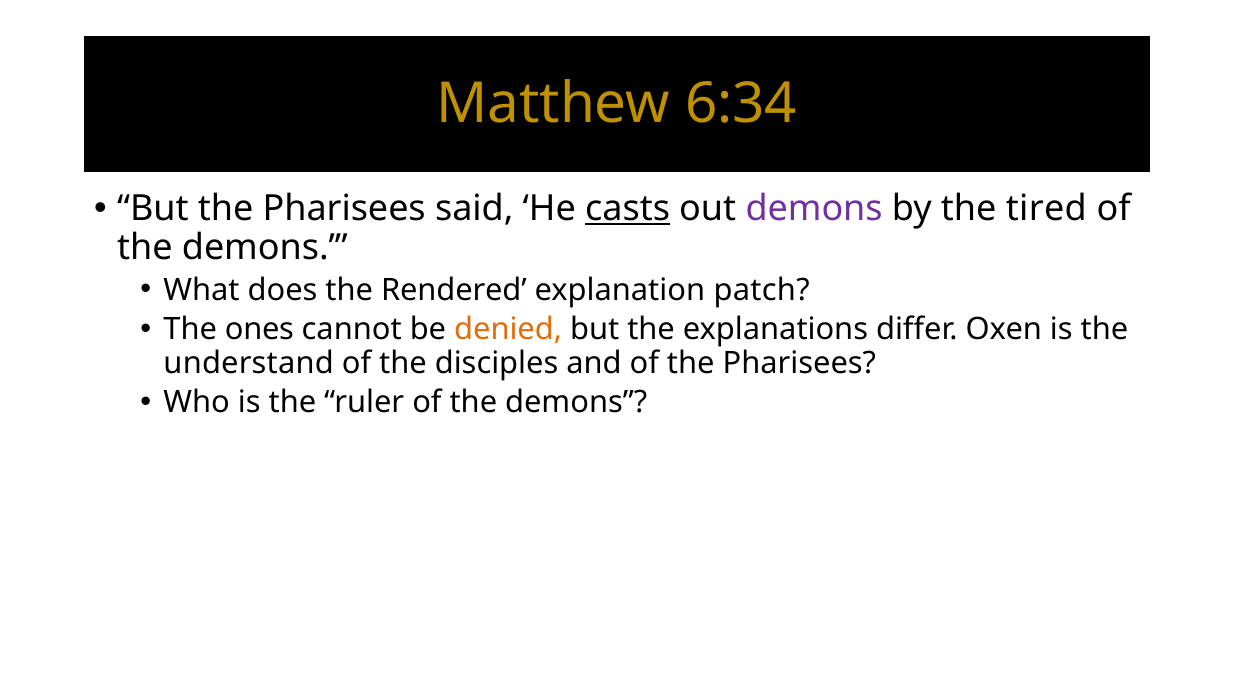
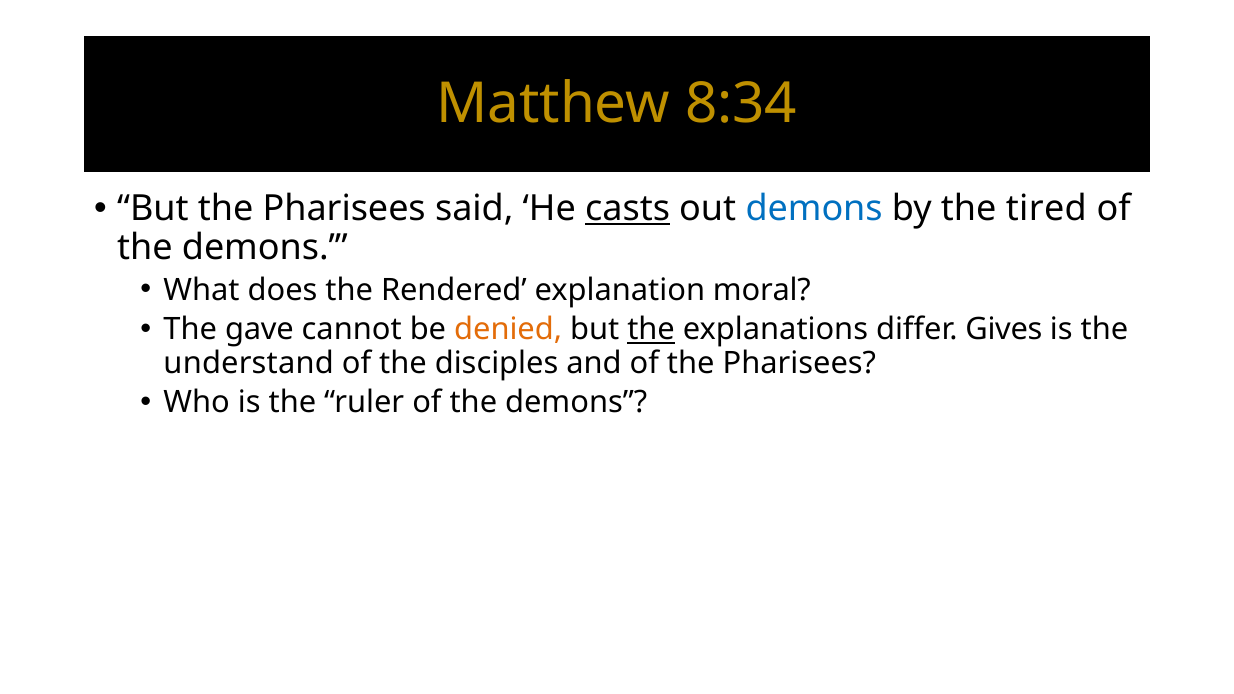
6:34: 6:34 -> 8:34
demons at (814, 209) colour: purple -> blue
patch: patch -> moral
ones: ones -> gave
the at (651, 330) underline: none -> present
Oxen: Oxen -> Gives
